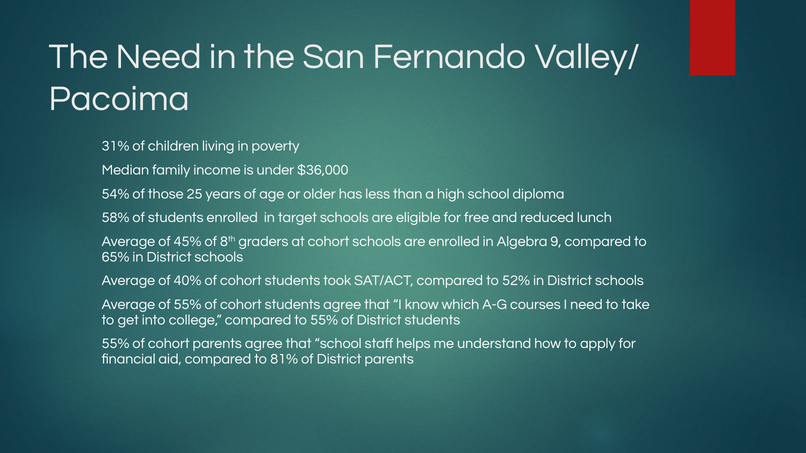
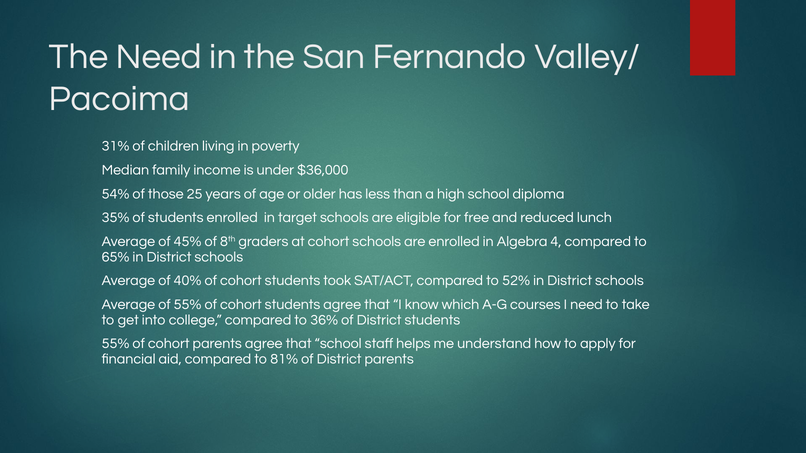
58%: 58% -> 35%
9: 9 -> 4
to 55%: 55% -> 36%
